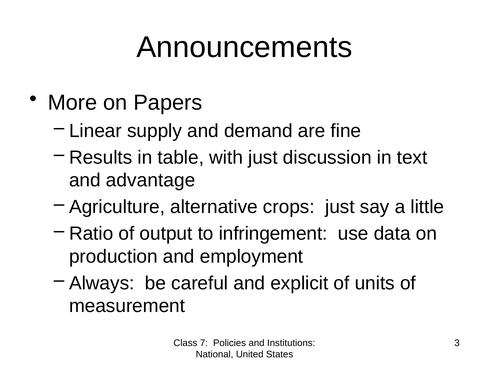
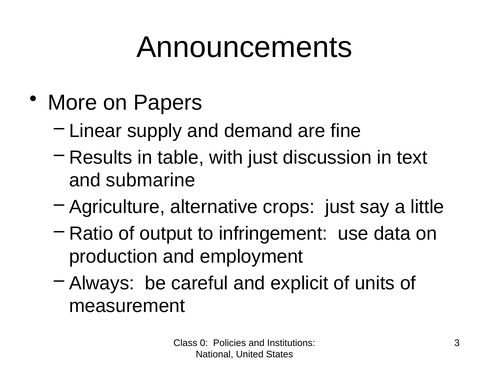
advantage: advantage -> submarine
7: 7 -> 0
